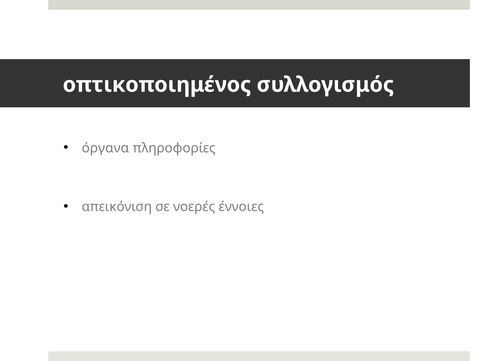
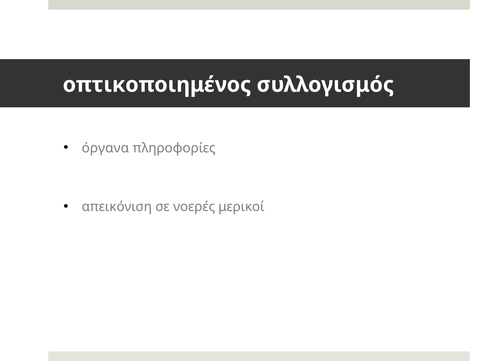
έννοιες: έννοιες -> μερικοί
